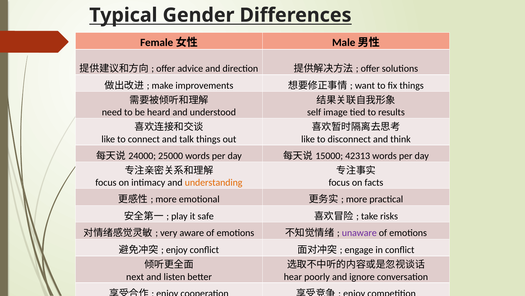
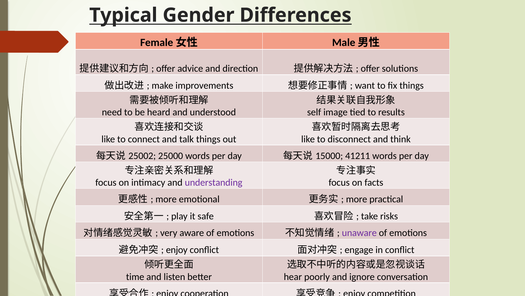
24000: 24000 -> 25002
42313: 42313 -> 41211
understanding colour: orange -> purple
next: next -> time
